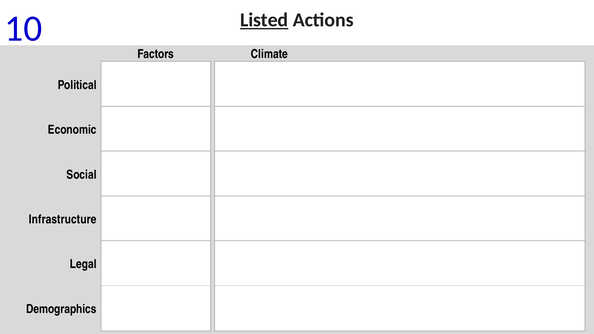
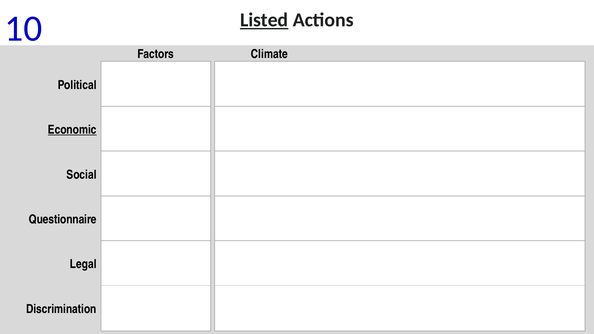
Economic underline: none -> present
Infrastructure: Infrastructure -> Questionnaire
Demographics: Demographics -> Discrimination
